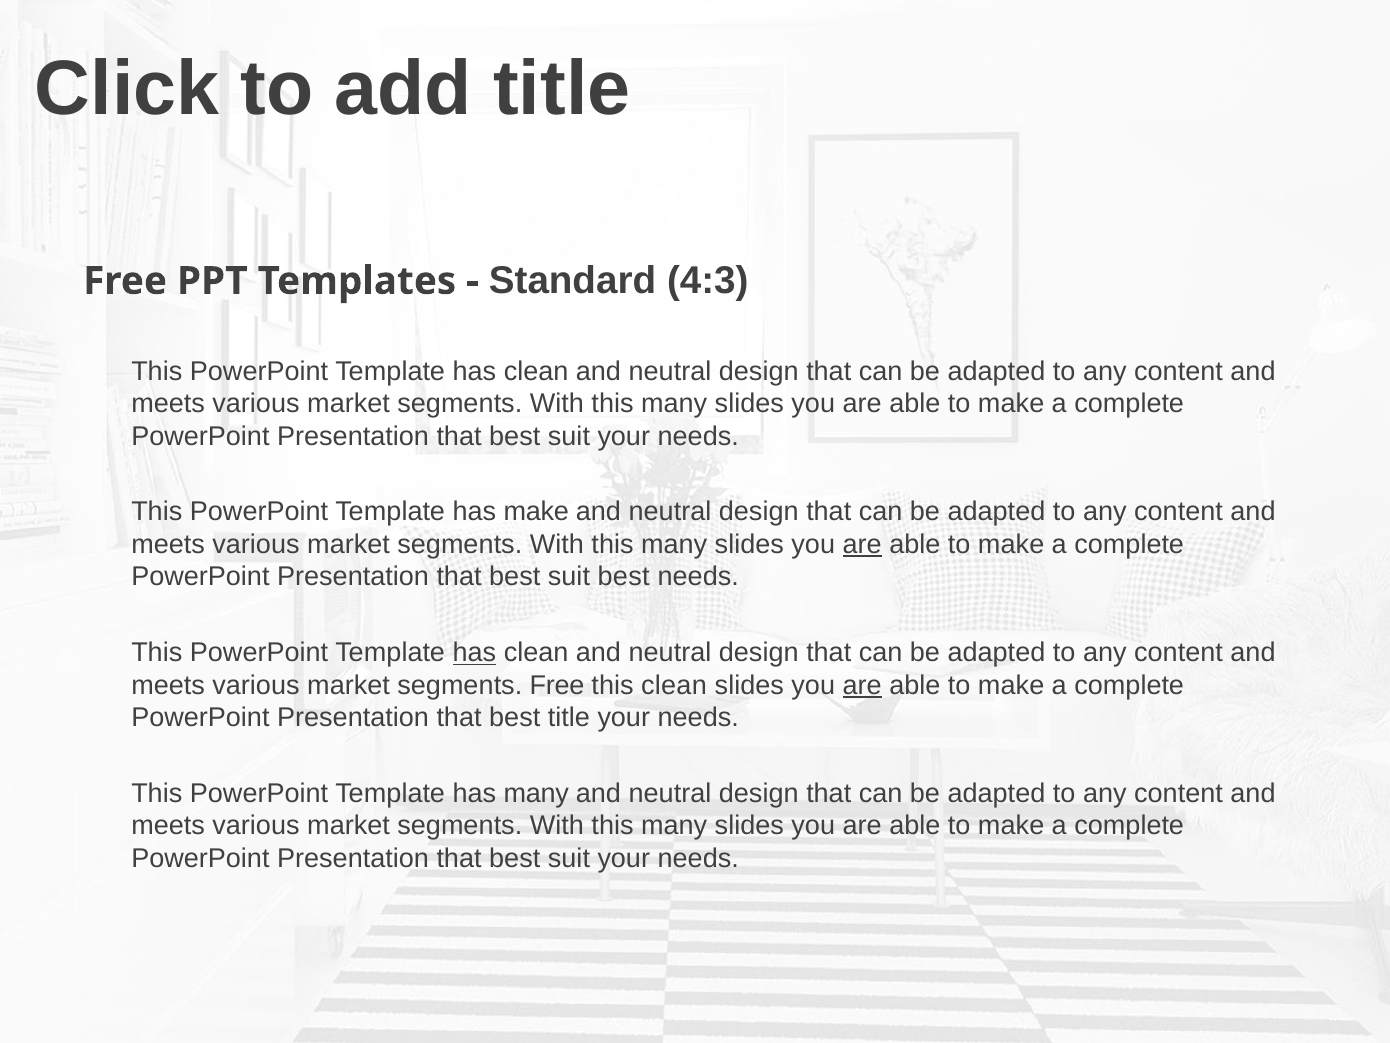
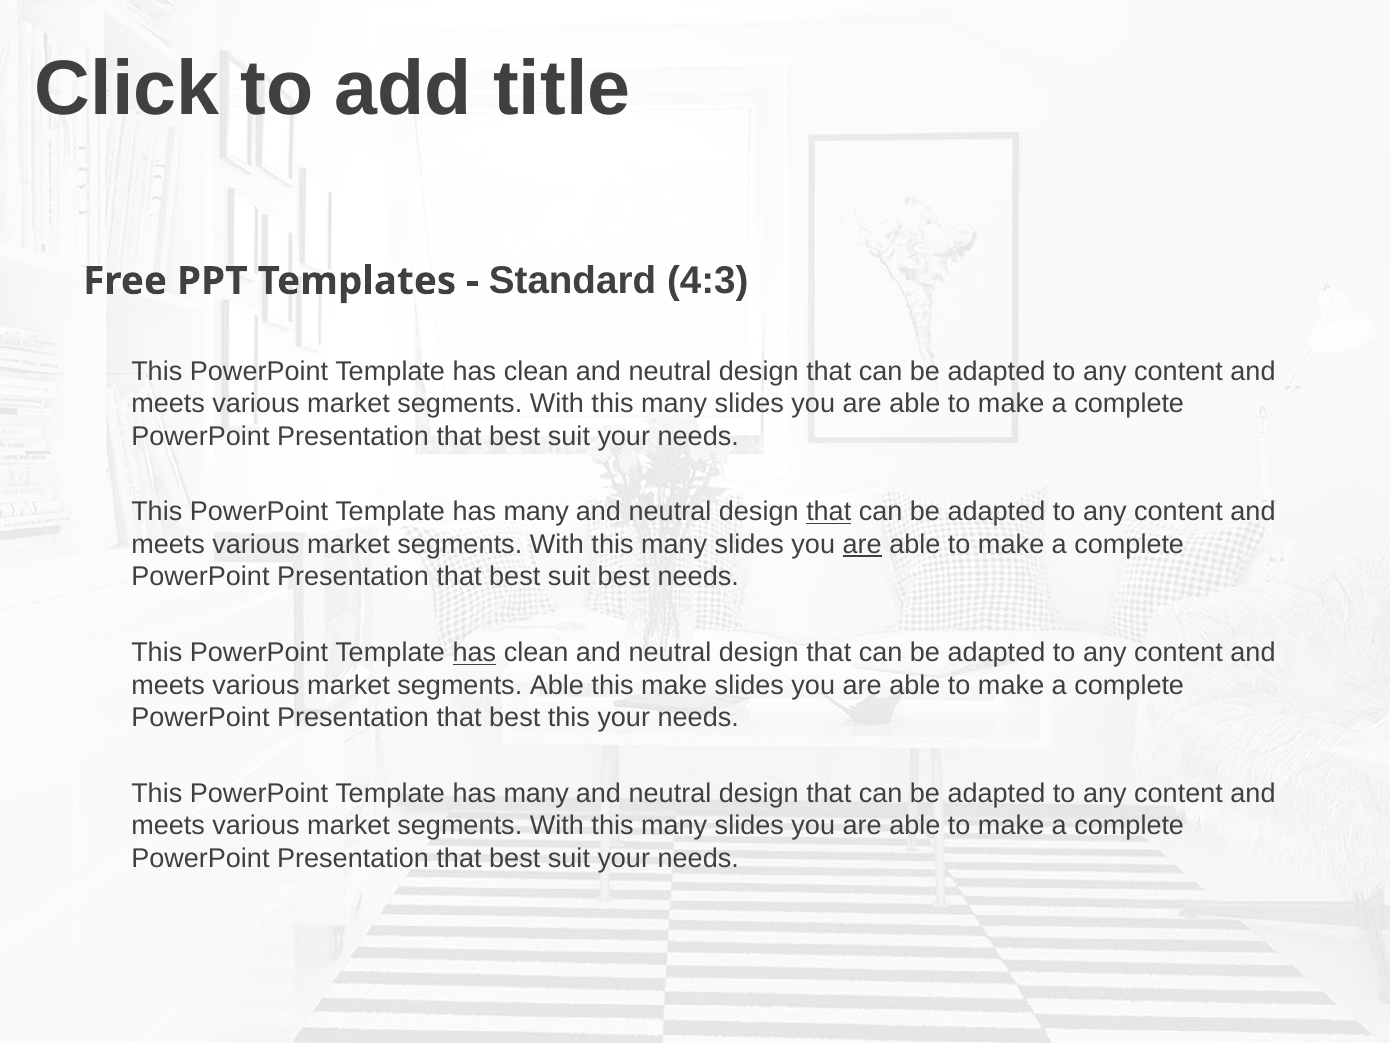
make at (536, 512): make -> many
that at (829, 512) underline: none -> present
segments Free: Free -> Able
this clean: clean -> make
are at (862, 685) underline: present -> none
best title: title -> this
